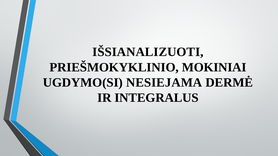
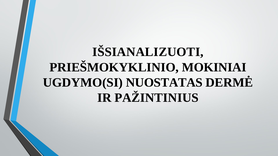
NESIEJAMA: NESIEJAMA -> NUOSTATAS
INTEGRALUS: INTEGRALUS -> PAŽINTINIUS
